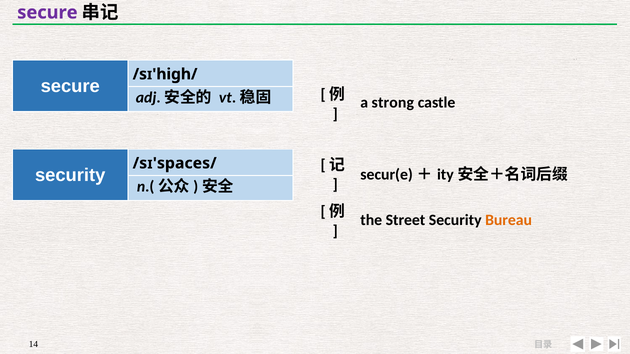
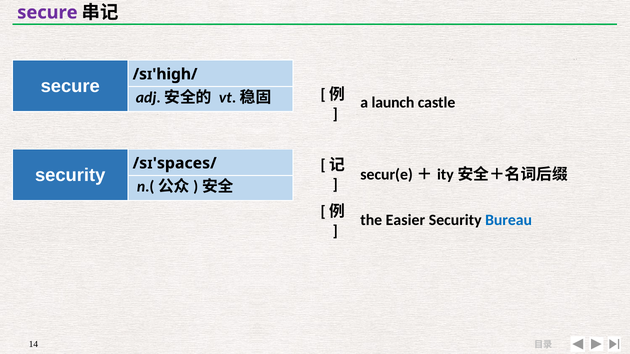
strong: strong -> launch
Street: Street -> Easier
Bureau colour: orange -> blue
